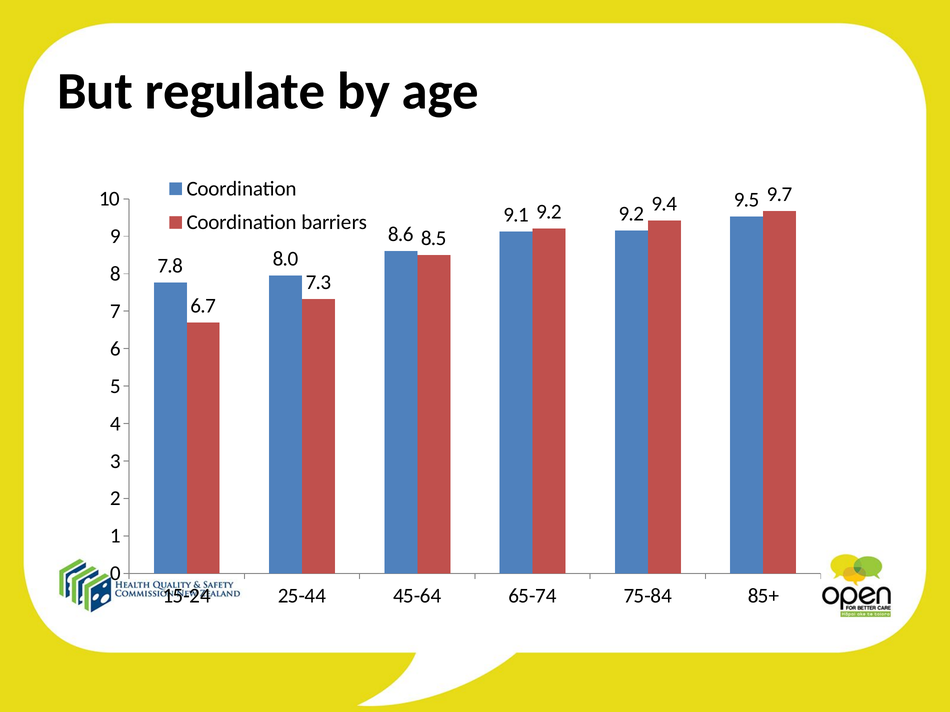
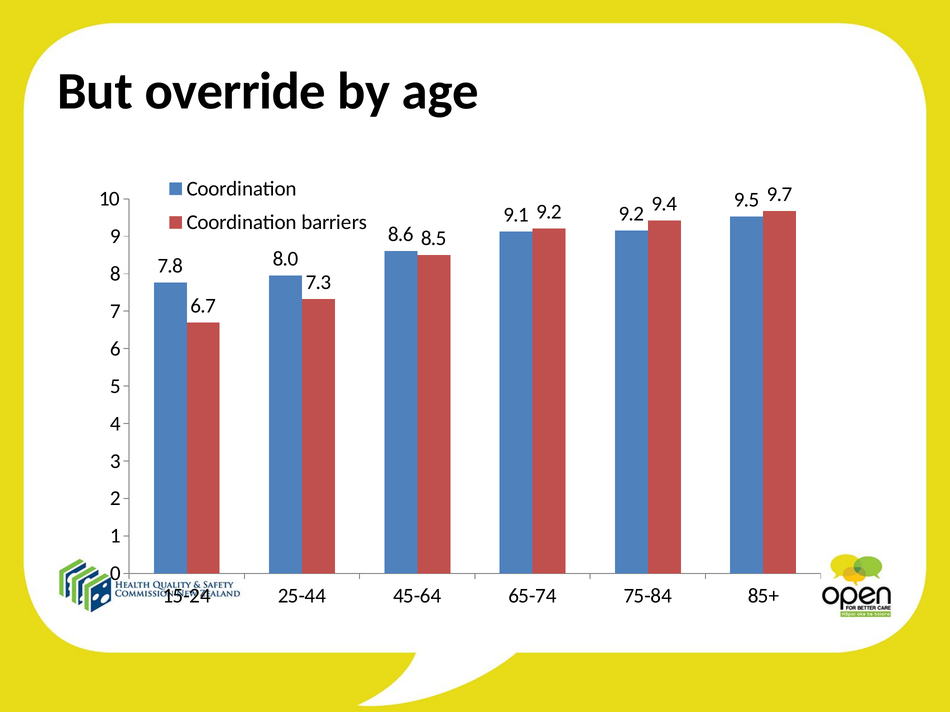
regulate: regulate -> override
